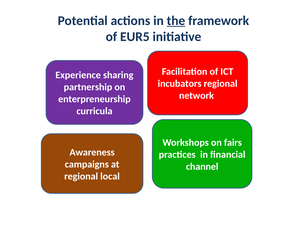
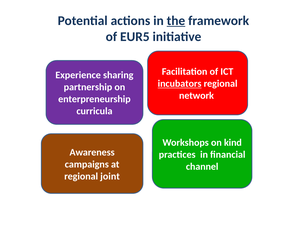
incubators underline: none -> present
fairs: fairs -> kind
local: local -> joint
